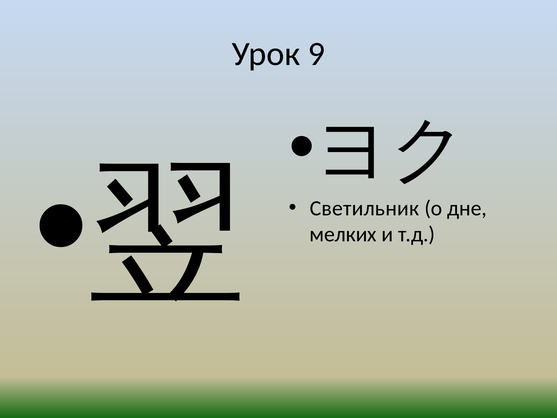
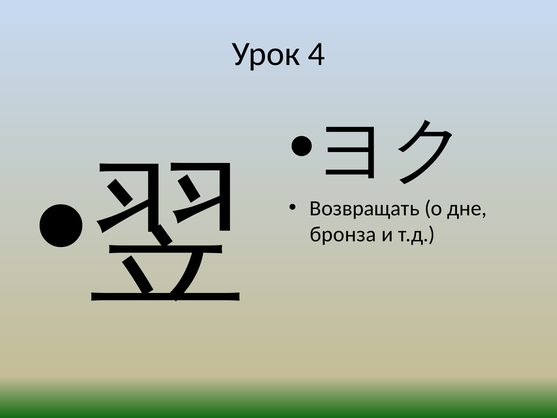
9: 9 -> 4
Светильник: Светильник -> Возвращать
мелких: мелких -> бронза
